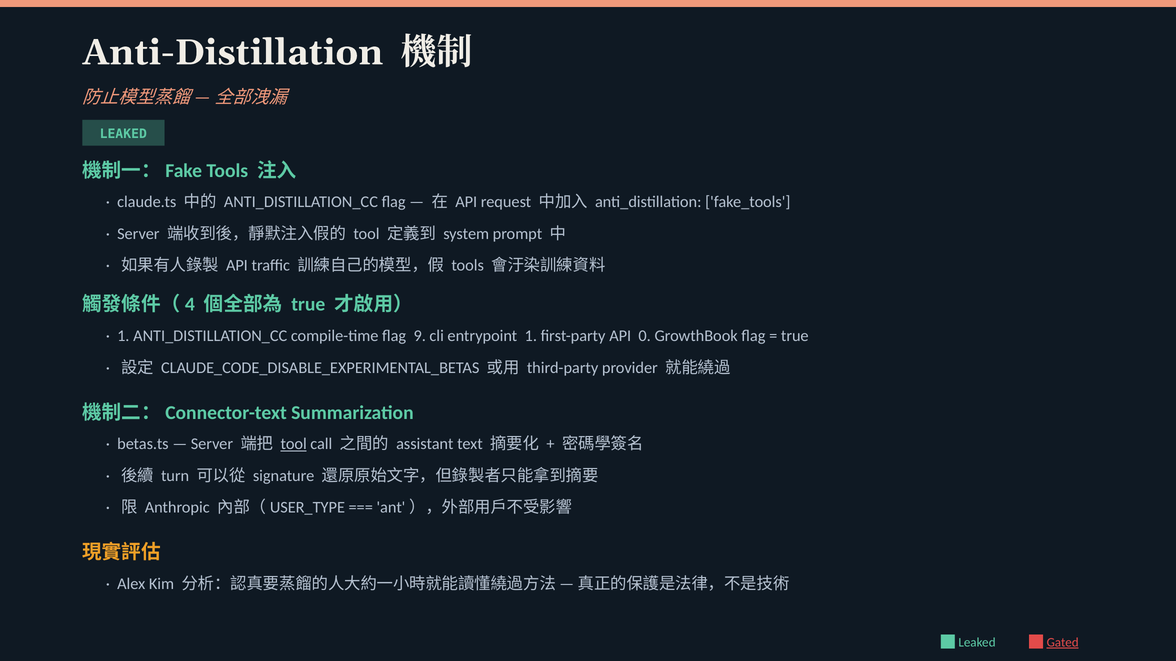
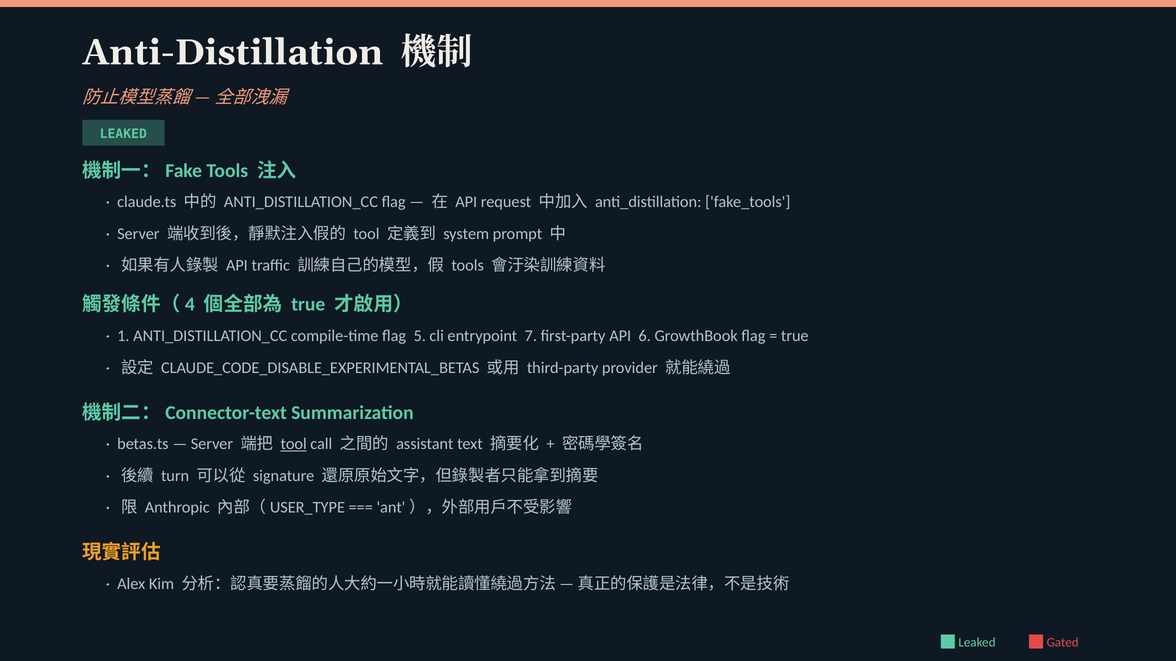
9: 9 -> 5
entrypoint 1: 1 -> 7
0: 0 -> 6
Gated underline: present -> none
